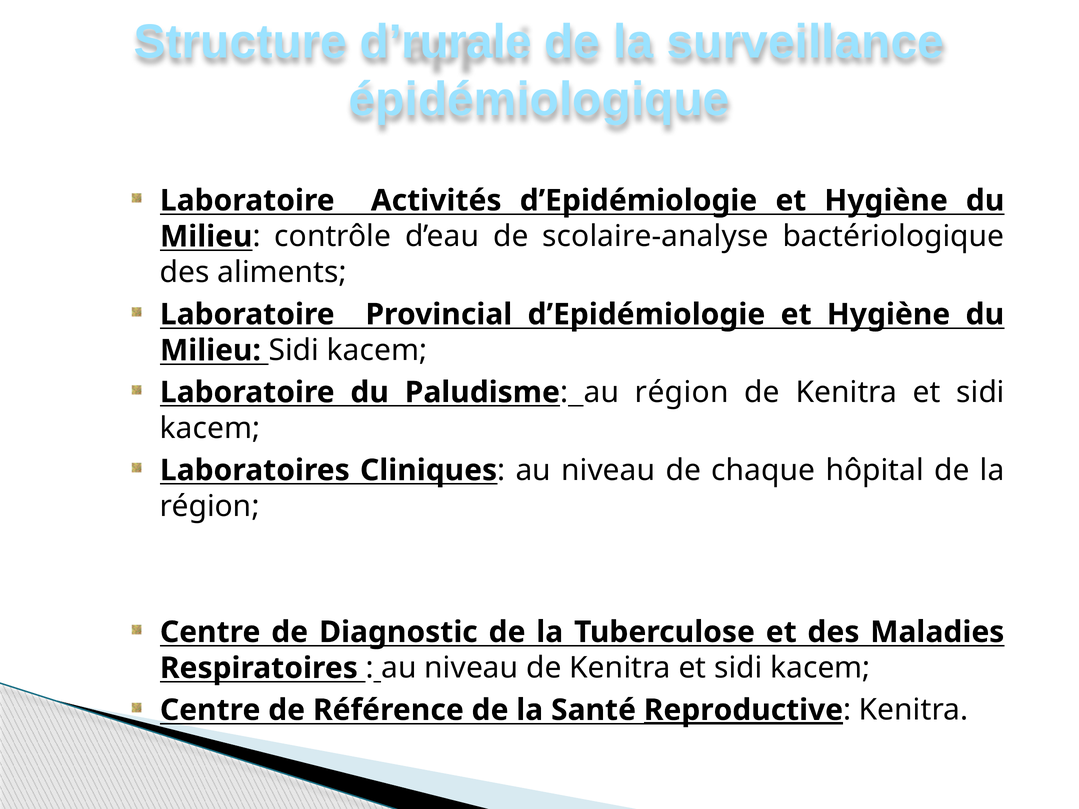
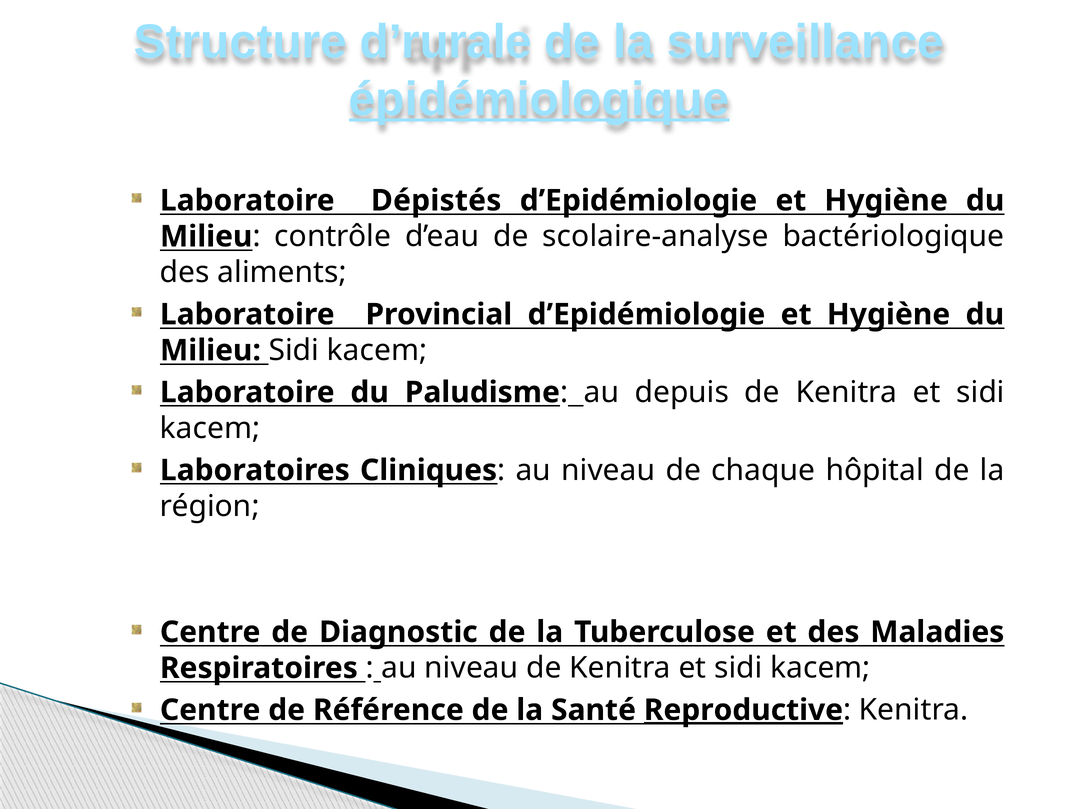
épidémiologique underline: none -> present
Activités: Activités -> Dépistés
au région: région -> depuis
